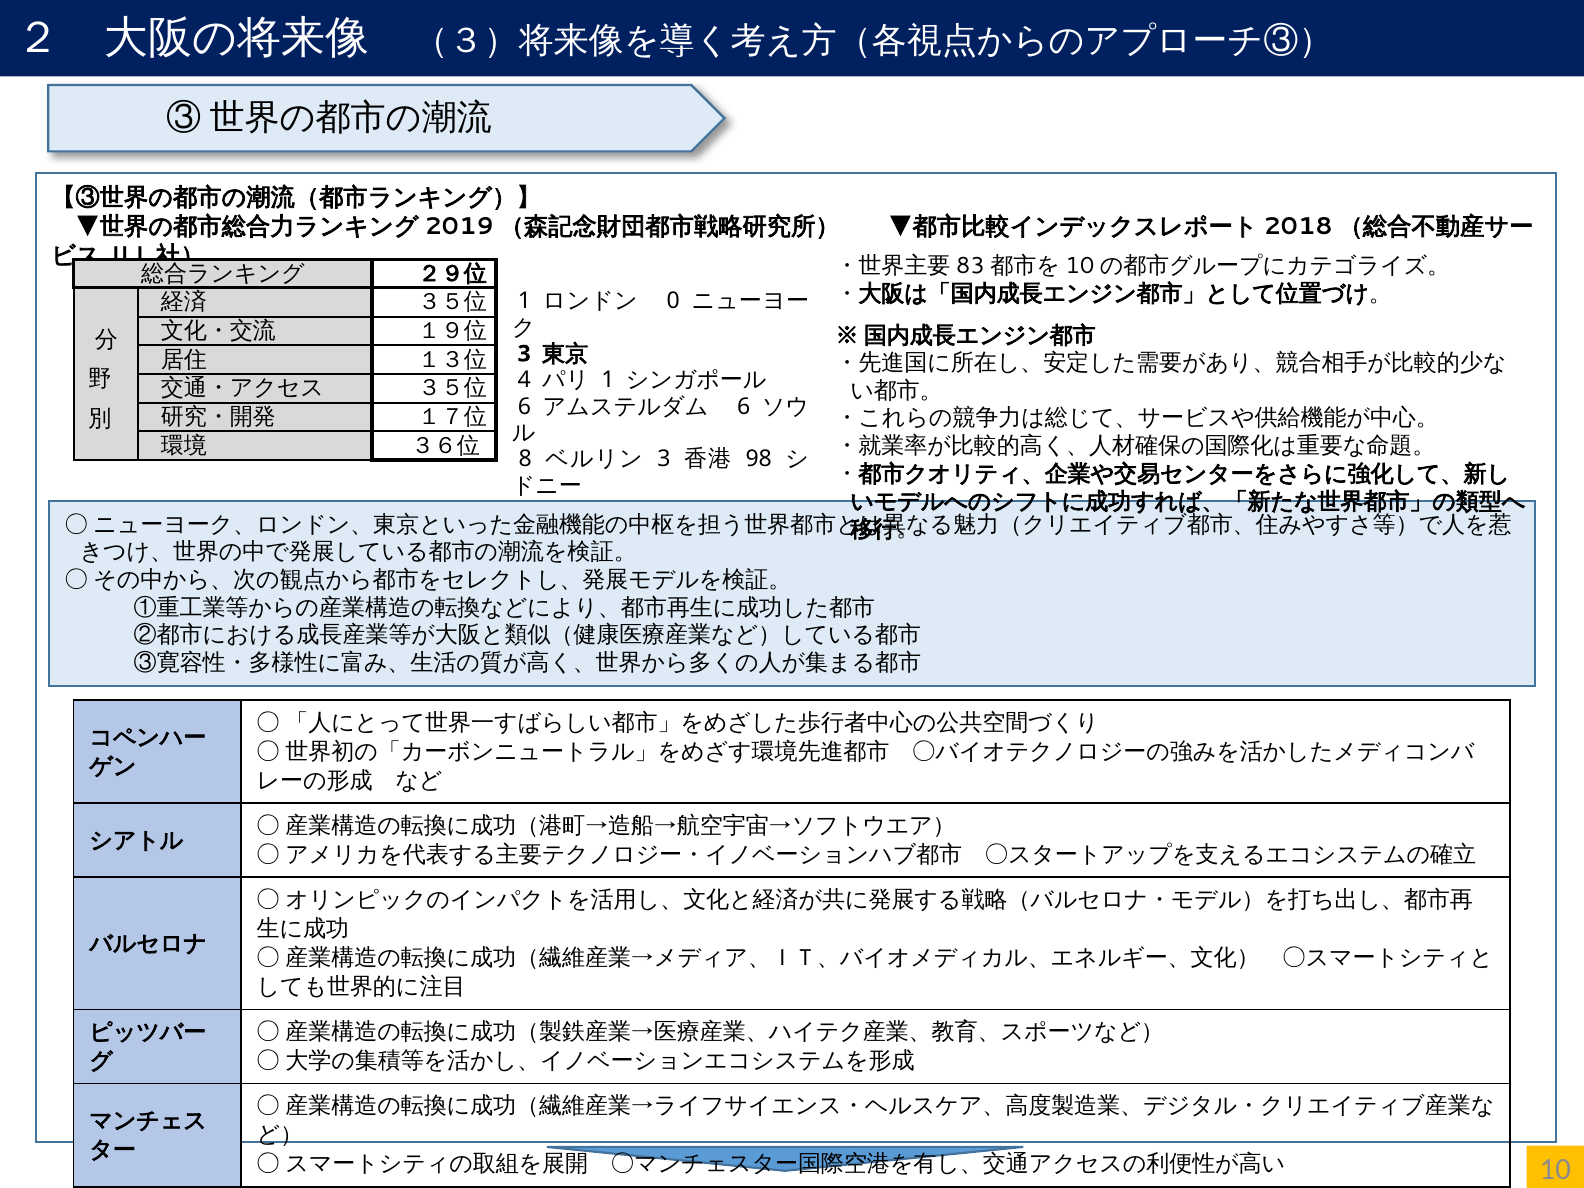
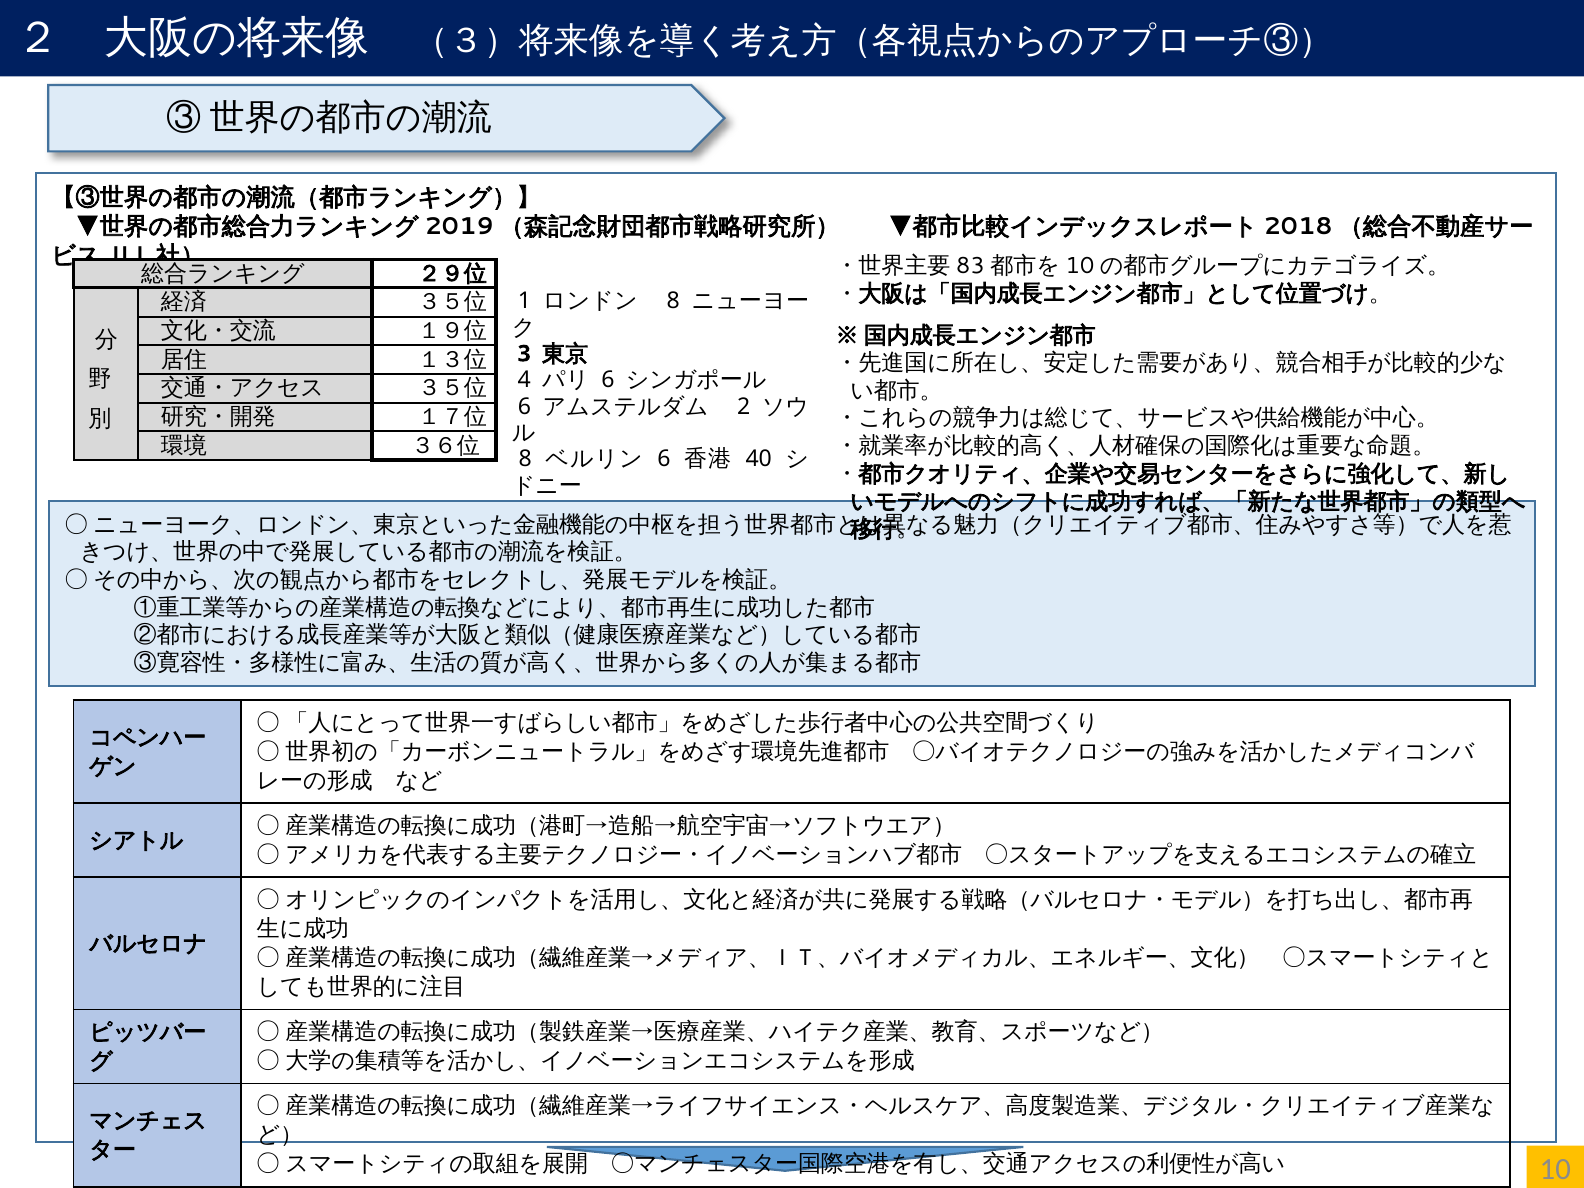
0 at (673, 301): 0 -> 8
1 at (608, 380): 1 -> 6
6 at (744, 407): 6 -> 2
3 at (664, 459): 3 -> 6
98: 98 -> 40
